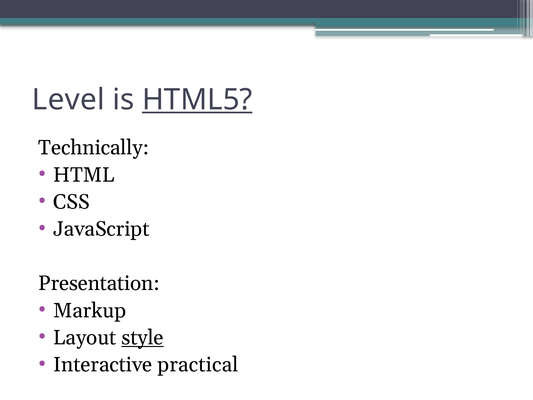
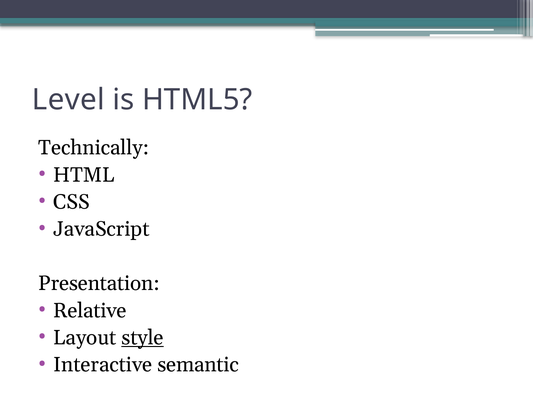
HTML5 underline: present -> none
Markup: Markup -> Relative
practical: practical -> semantic
